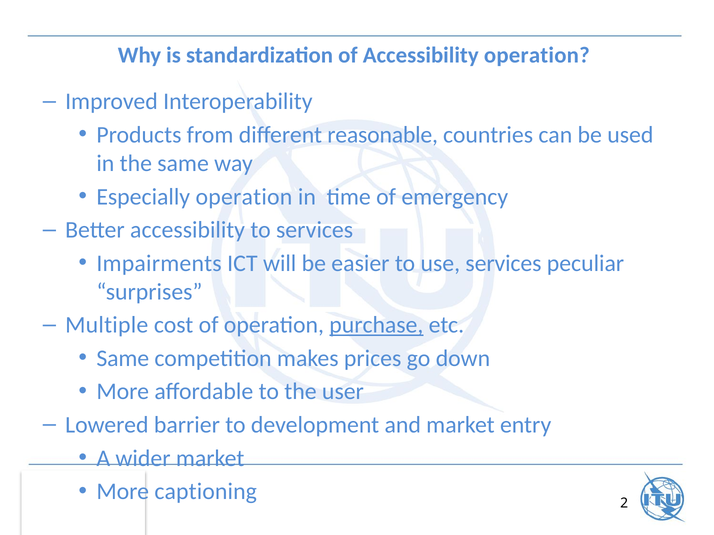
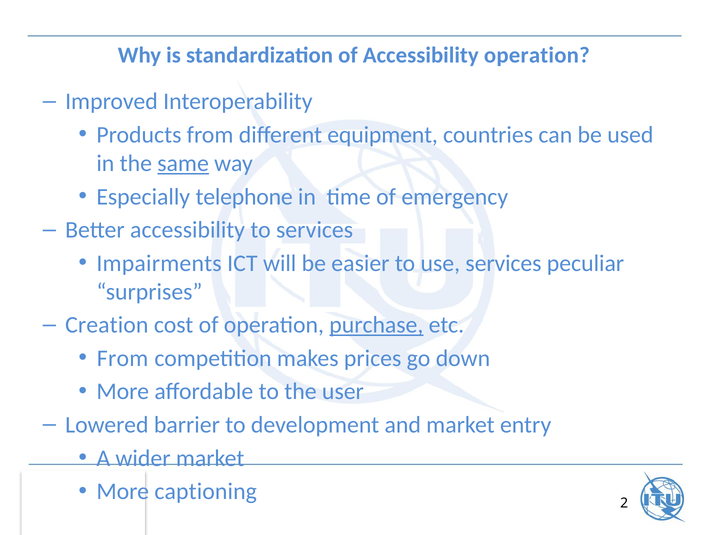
reasonable: reasonable -> equipment
same at (183, 164) underline: none -> present
Especially operation: operation -> telephone
Multiple: Multiple -> Creation
Same at (123, 359): Same -> From
